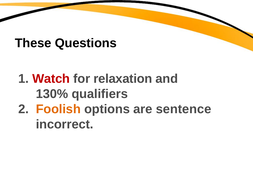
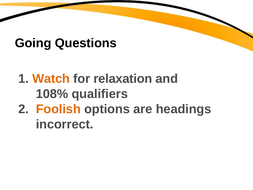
These: These -> Going
Watch colour: red -> orange
130%: 130% -> 108%
sentence: sentence -> headings
